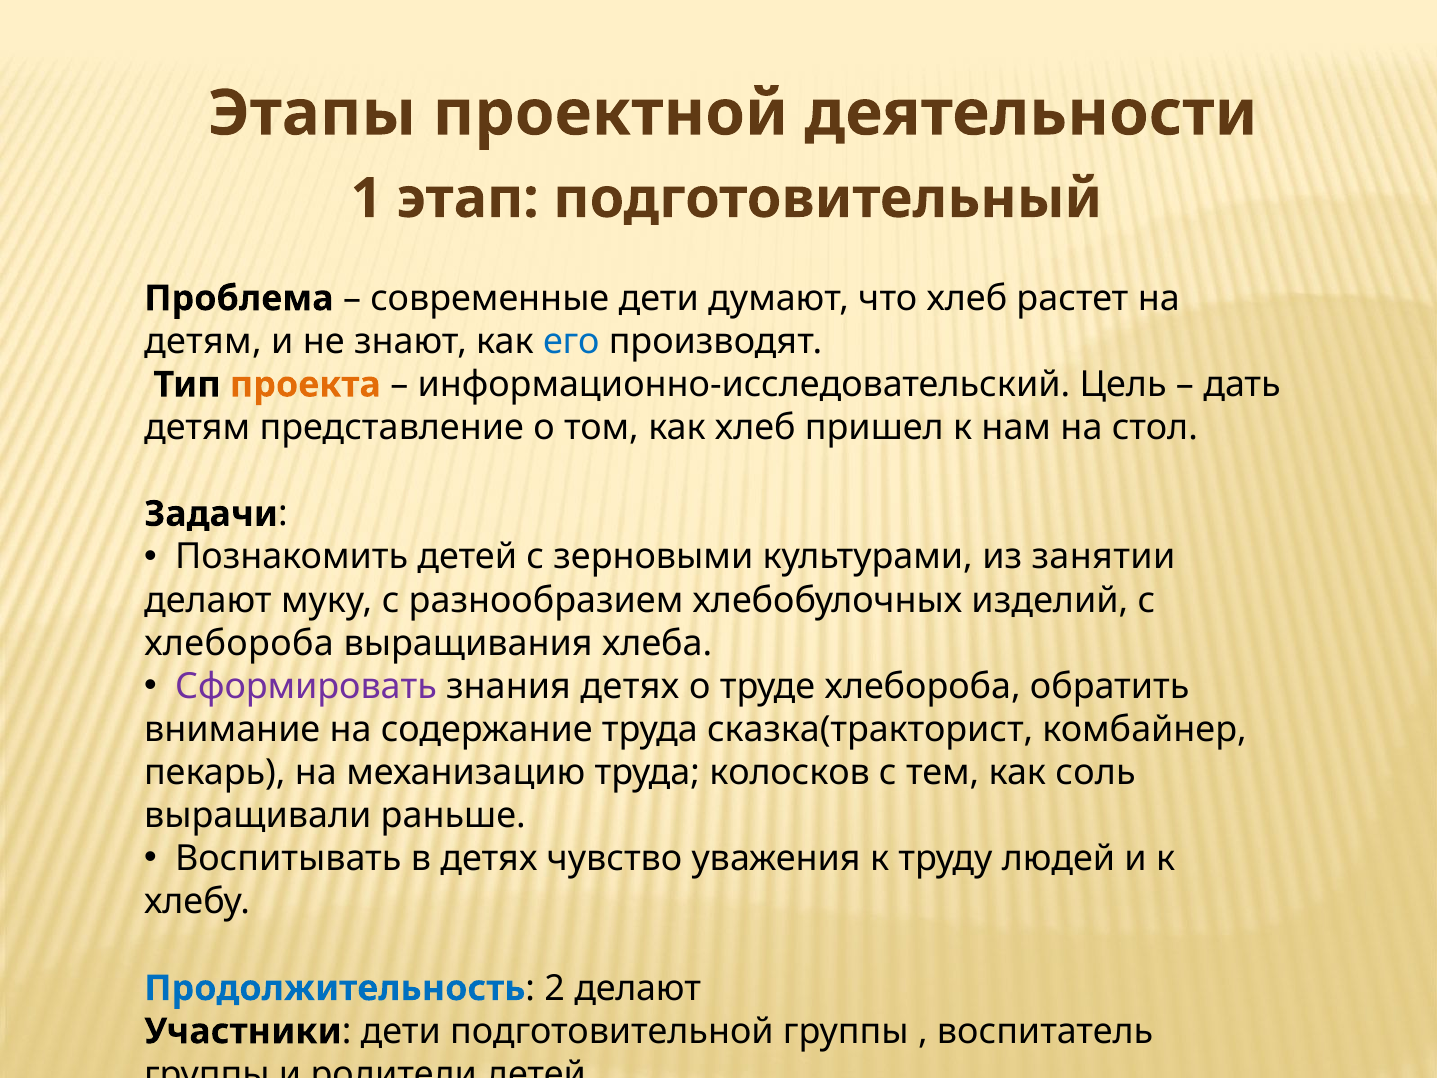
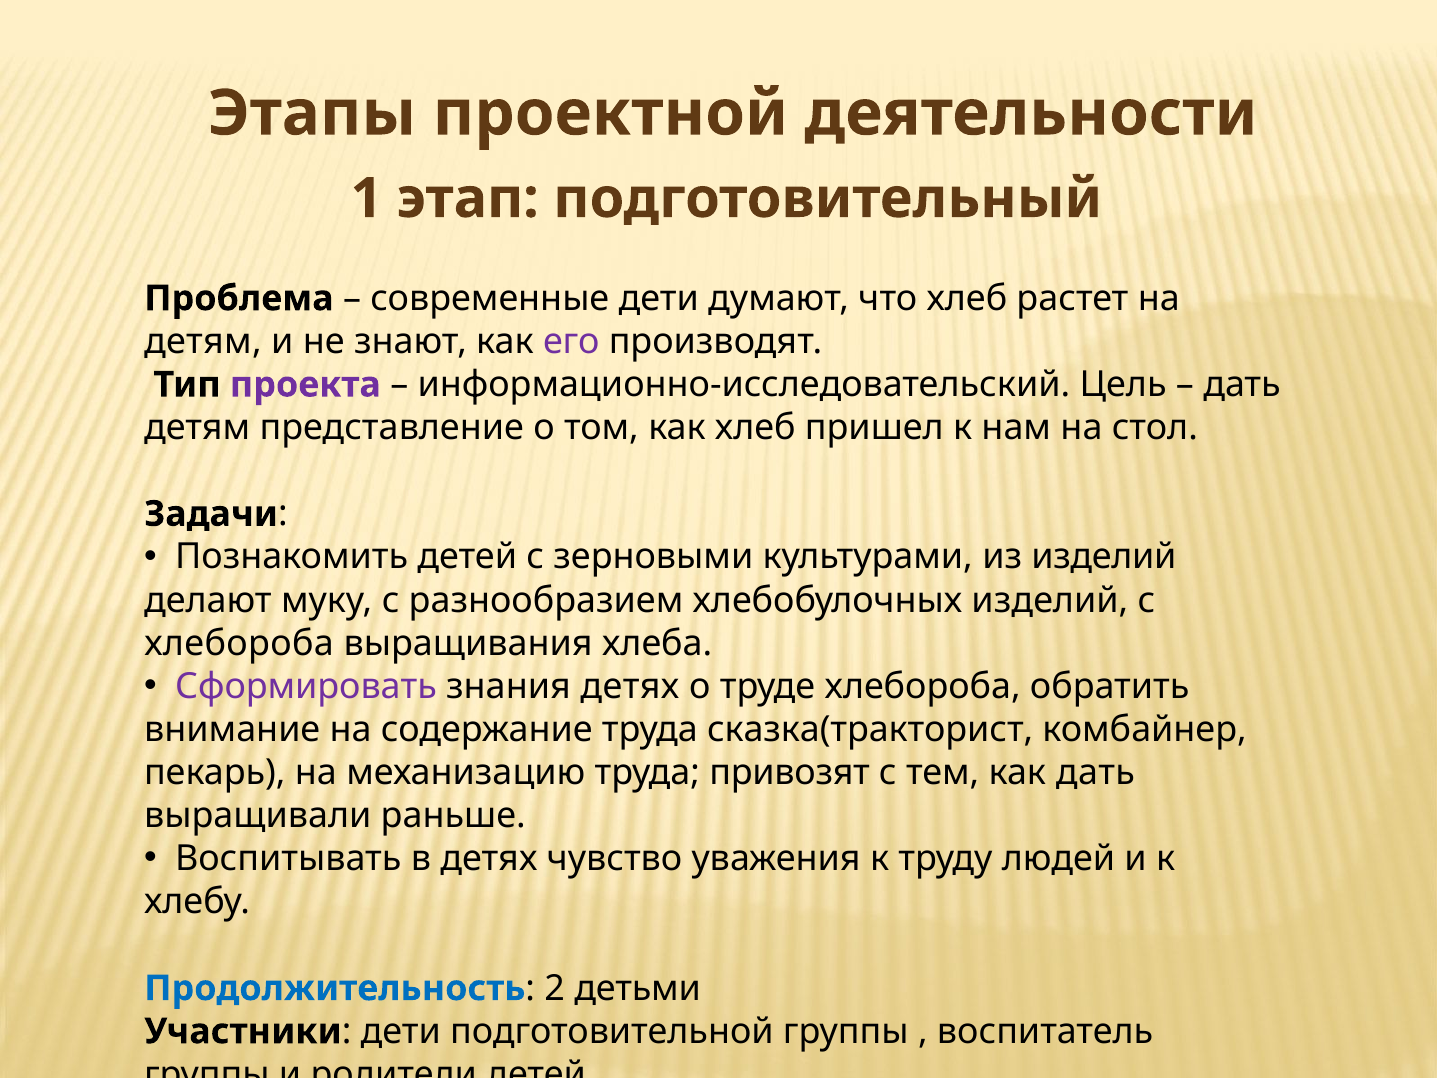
его colour: blue -> purple
проекта colour: orange -> purple
из занятии: занятии -> изделий
колосков: колосков -> привозят
как соль: соль -> дать
2 делают: делают -> детьми
